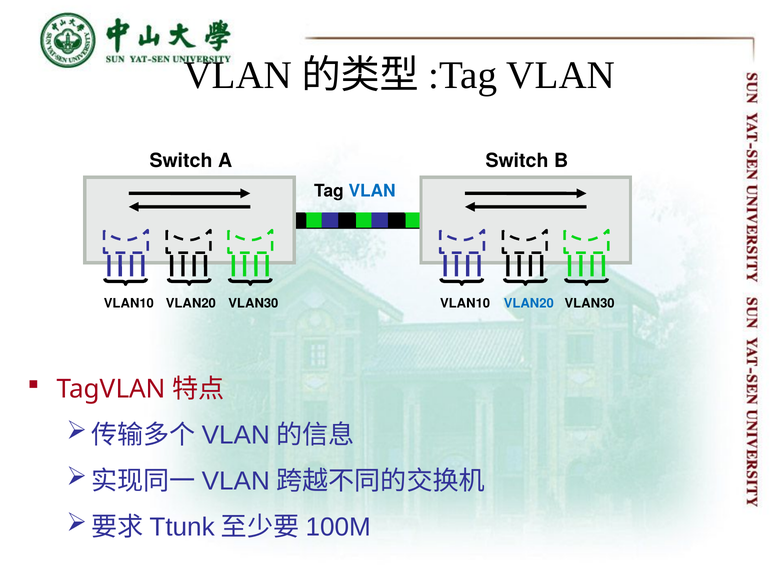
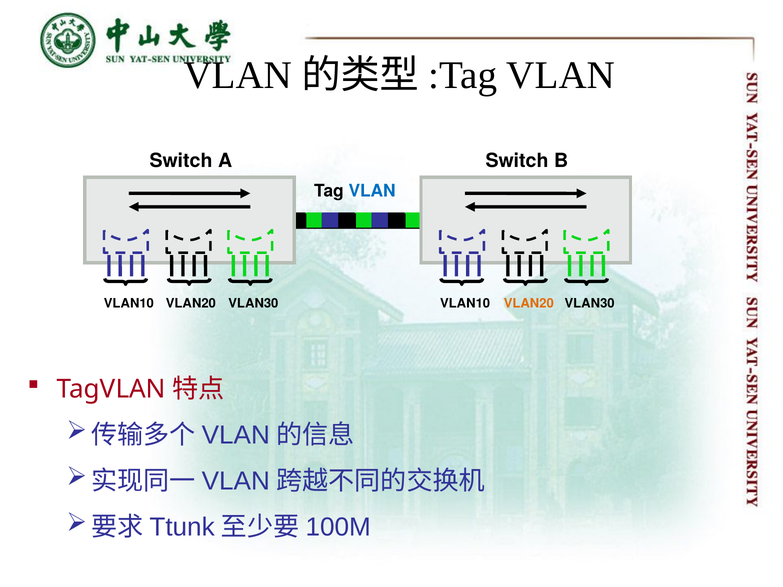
VLAN20 at (529, 303) colour: blue -> orange
